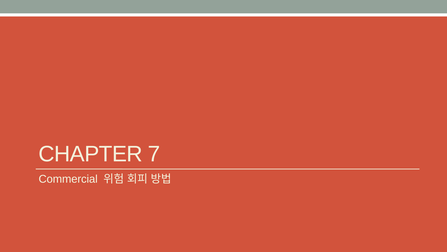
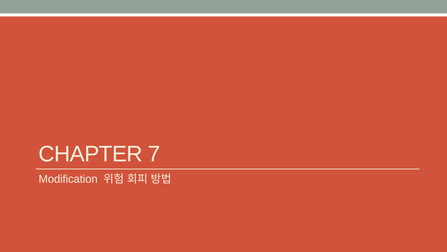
Commercial: Commercial -> Modification
